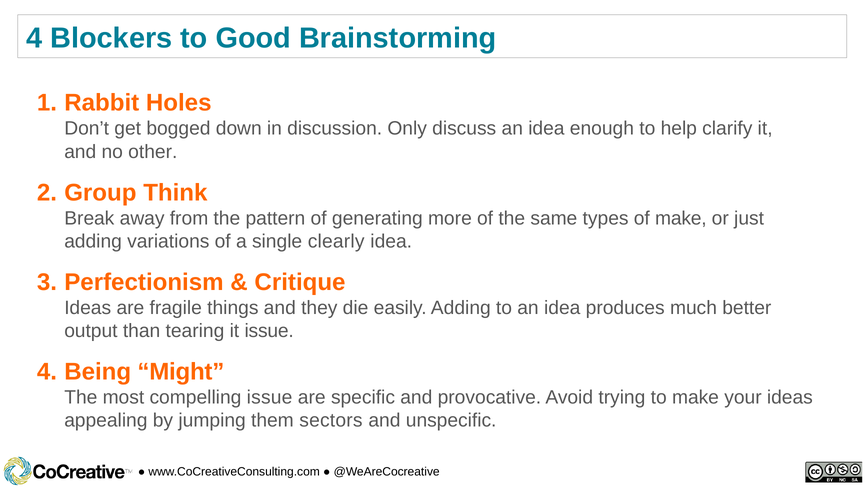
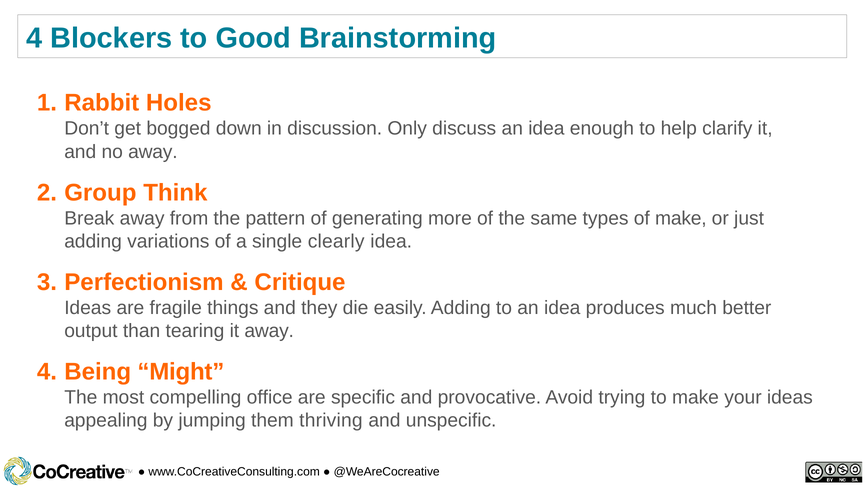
no other: other -> away
it issue: issue -> away
compelling issue: issue -> office
sectors: sectors -> thriving
